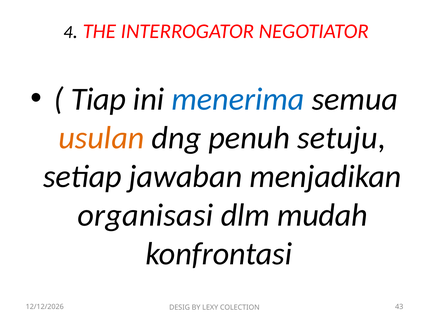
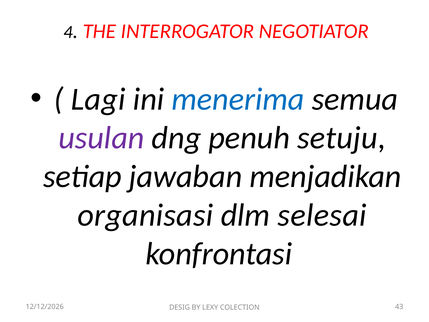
Tiap: Tiap -> Lagi
usulan colour: orange -> purple
mudah: mudah -> selesai
